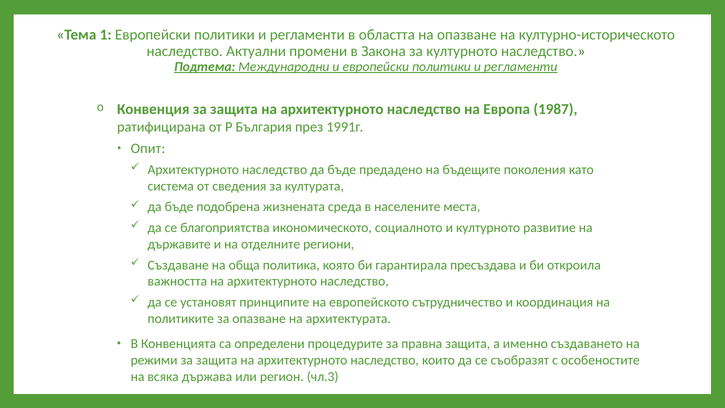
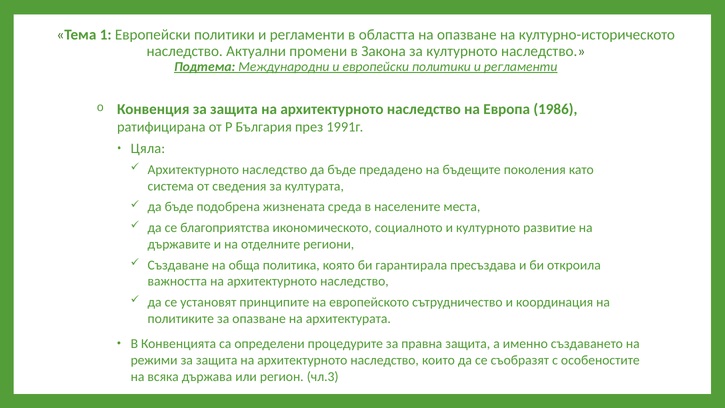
1987: 1987 -> 1986
Опит: Опит -> Цяла
